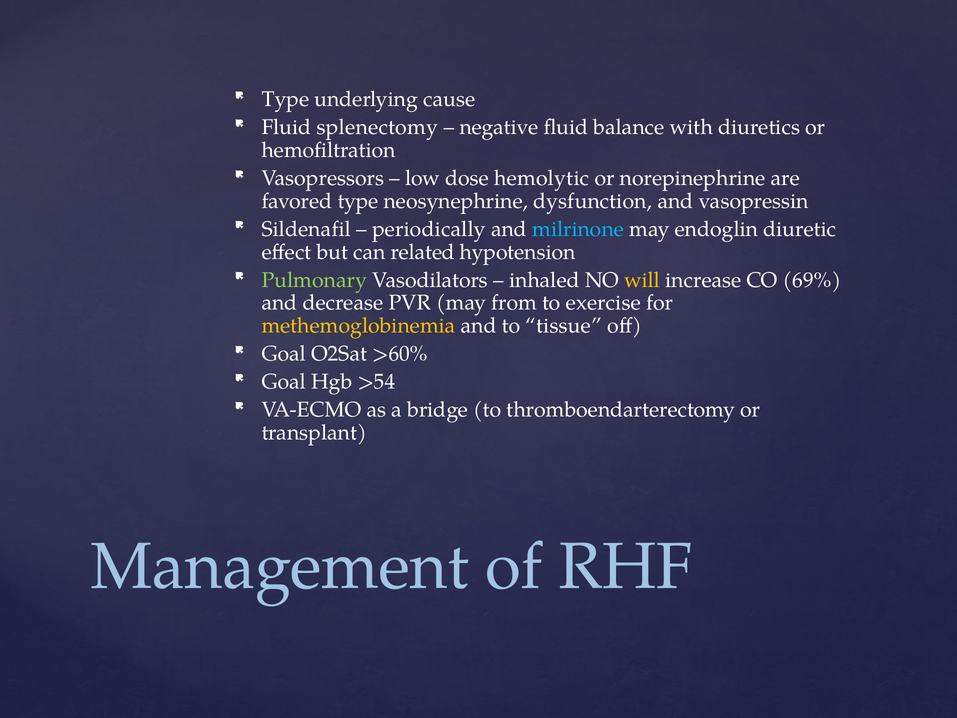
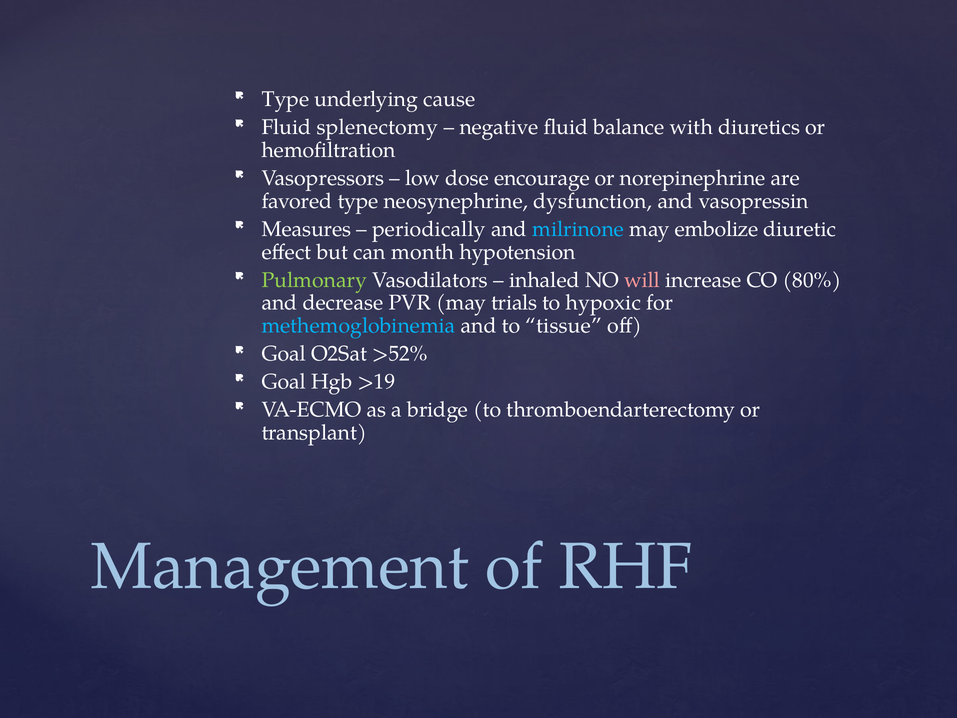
hemolytic: hemolytic -> encourage
Sildenafil: Sildenafil -> Measures
endoglin: endoglin -> embolize
related: related -> month
will colour: yellow -> pink
69%: 69% -> 80%
from: from -> trials
exercise: exercise -> hypoxic
methemoglobinemia colour: yellow -> light blue
>60%: >60% -> >52%
>54: >54 -> >19
